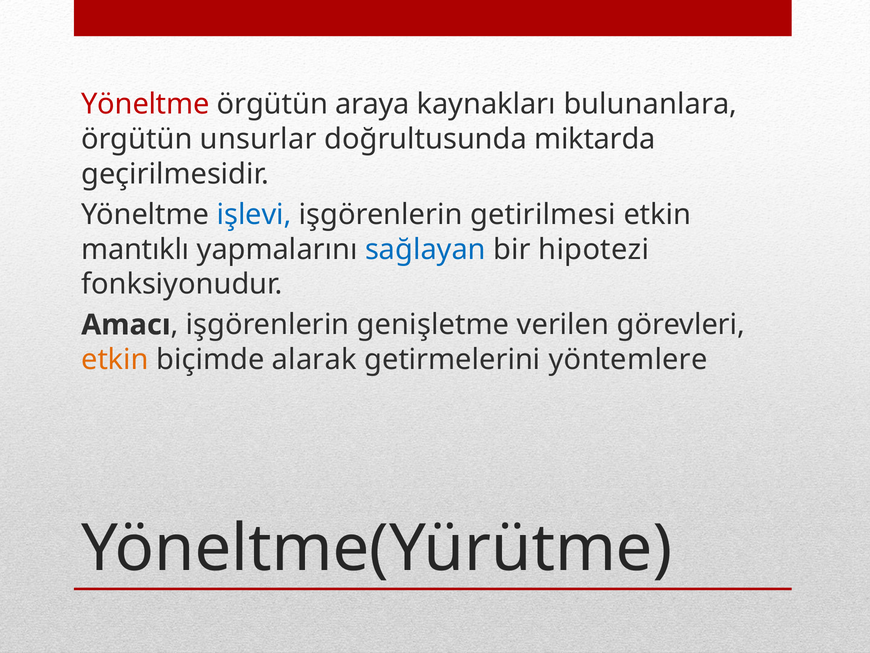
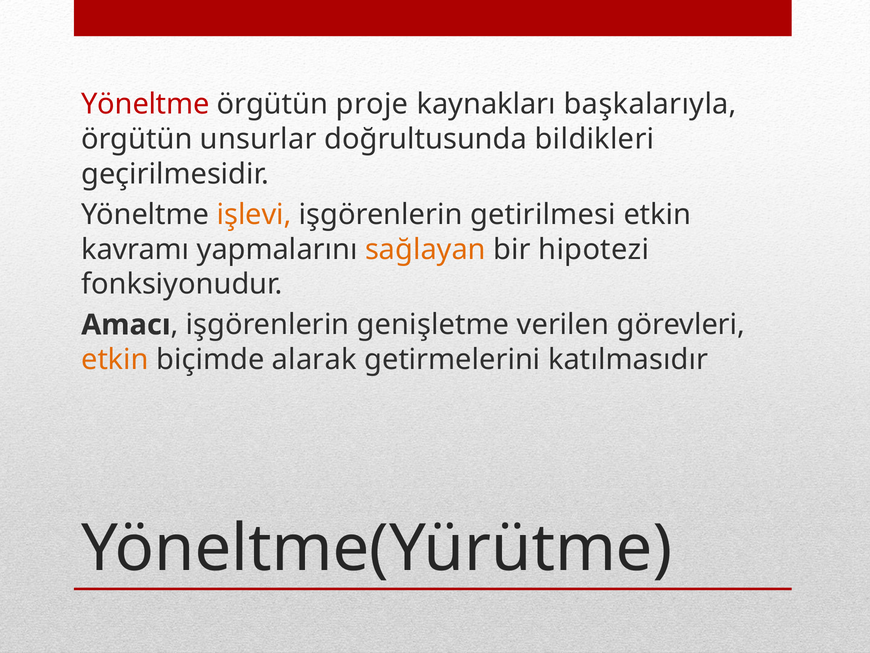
araya: araya -> proje
bulunanlara: bulunanlara -> başkalarıyla
miktarda: miktarda -> bildikleri
işlevi colour: blue -> orange
mantıklı: mantıklı -> kavramı
sağlayan colour: blue -> orange
yöntemlere: yöntemlere -> katılmasıdır
